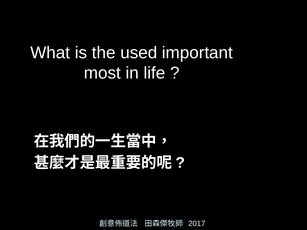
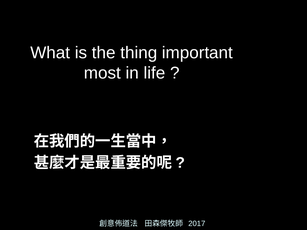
used: used -> thing
